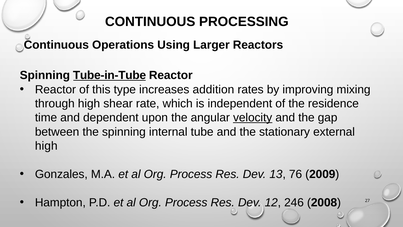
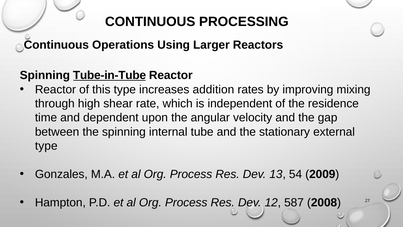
velocity underline: present -> none
high at (46, 146): high -> type
76: 76 -> 54
246: 246 -> 587
